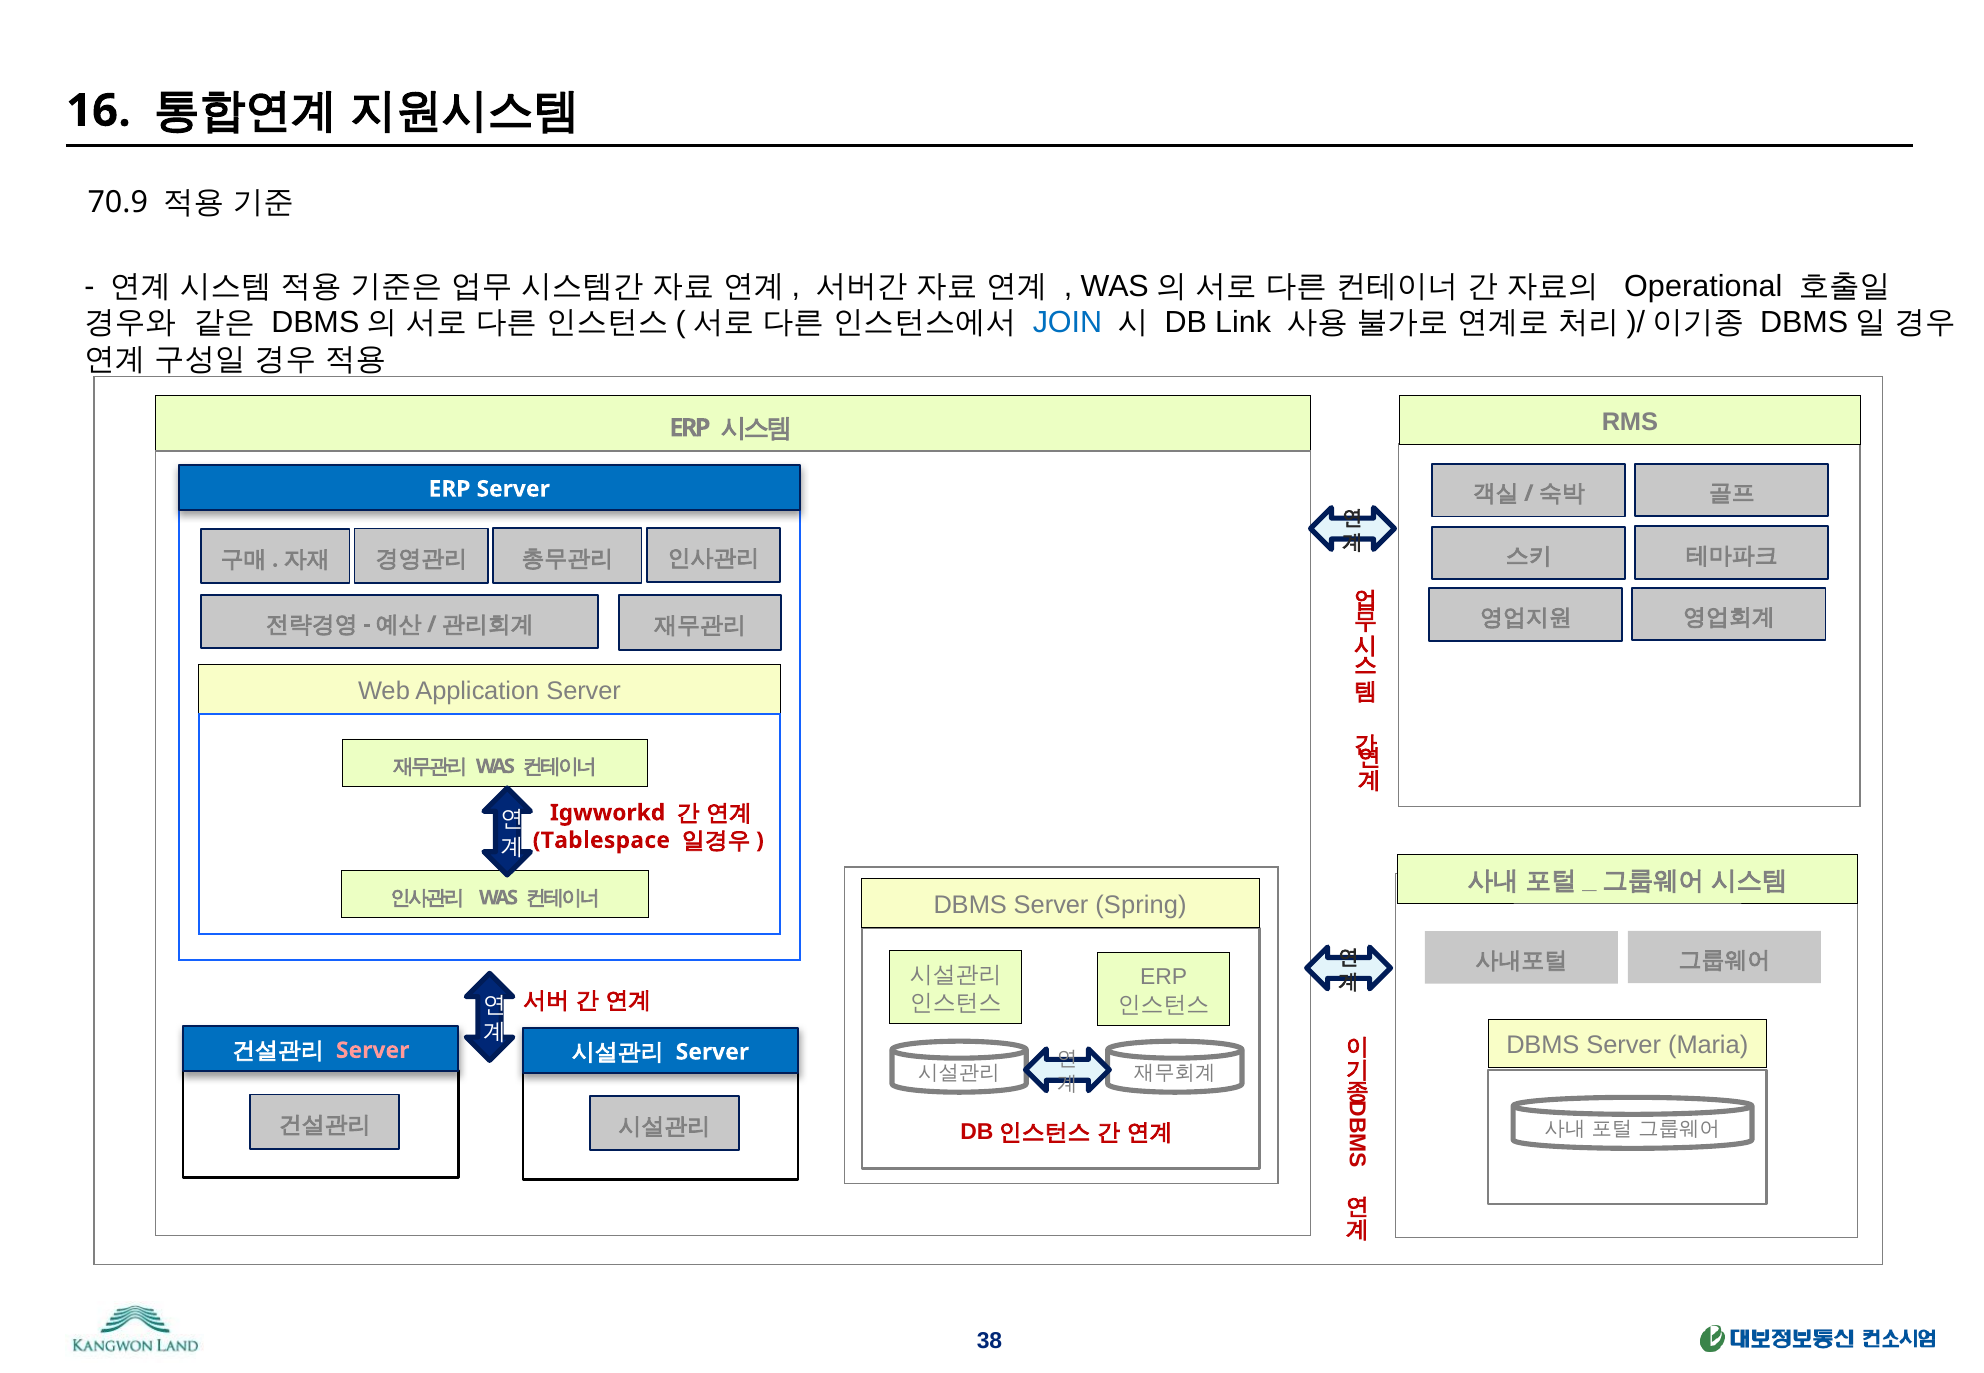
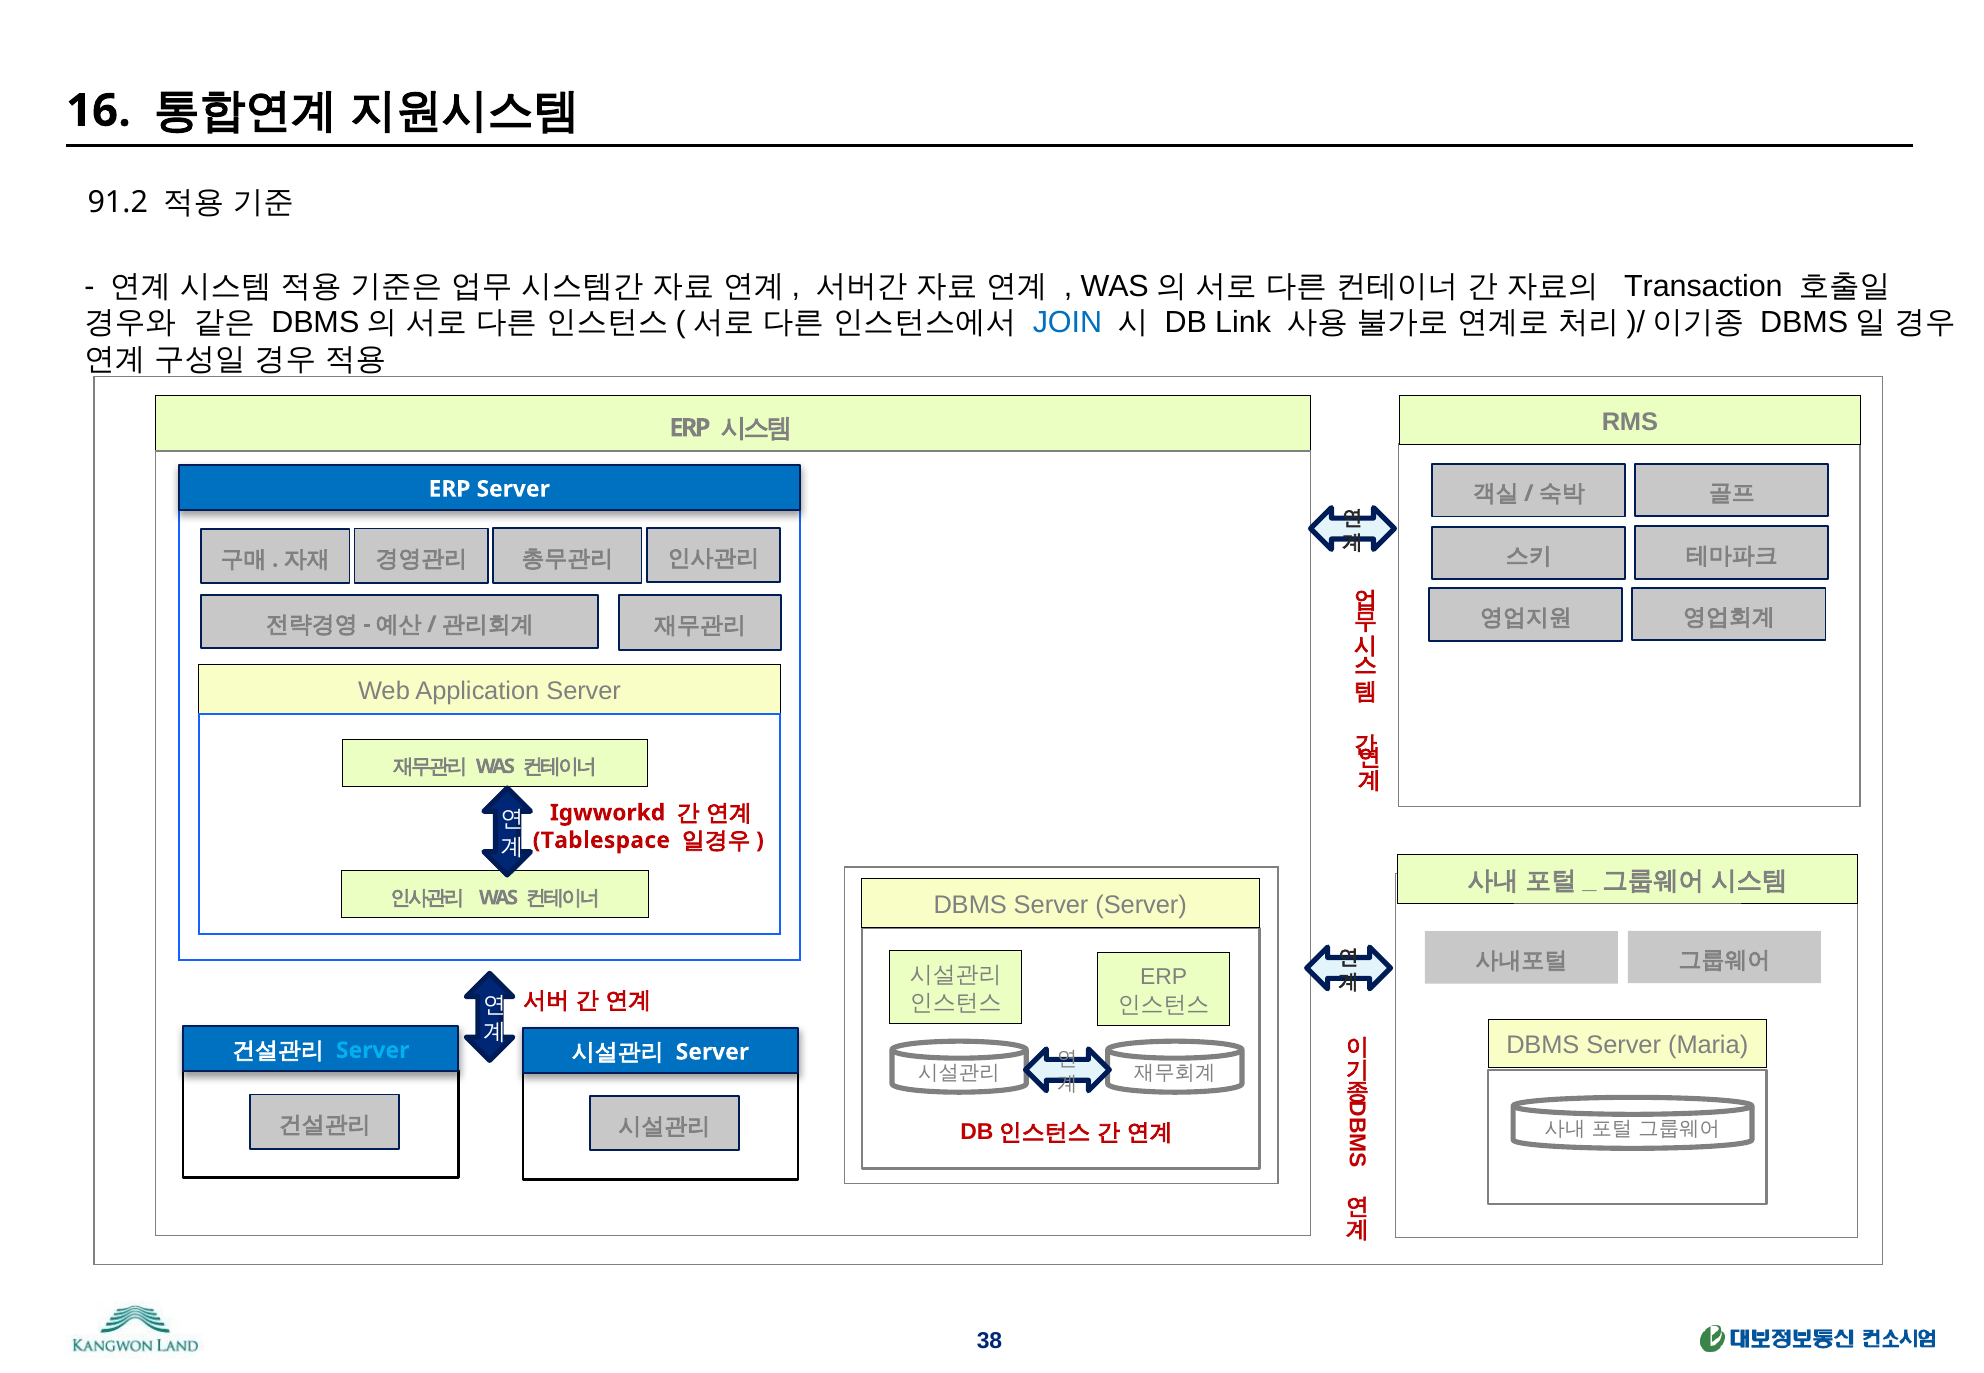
70.9: 70.9 -> 91.2
Operational: Operational -> Transaction
Server Spring: Spring -> Server
Server at (373, 1051) colour: pink -> light blue
